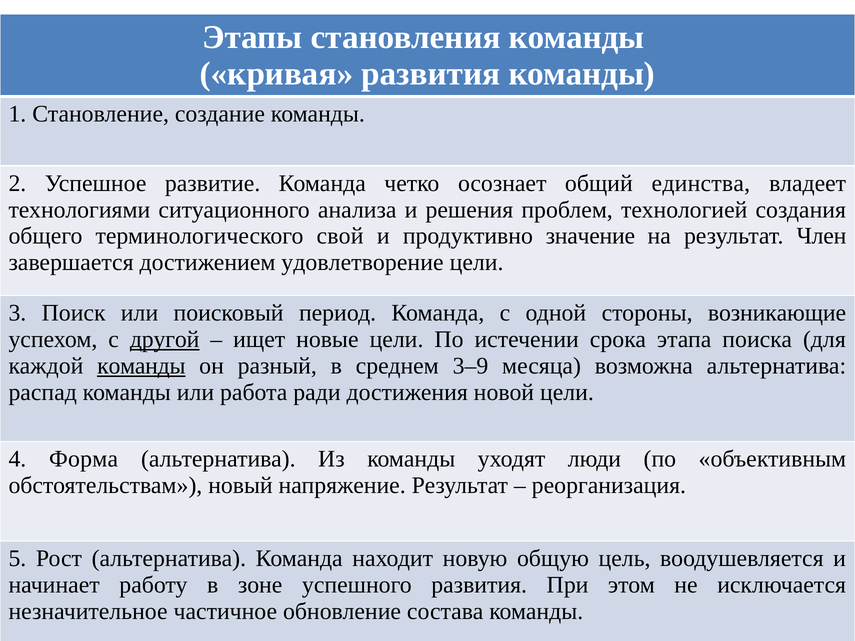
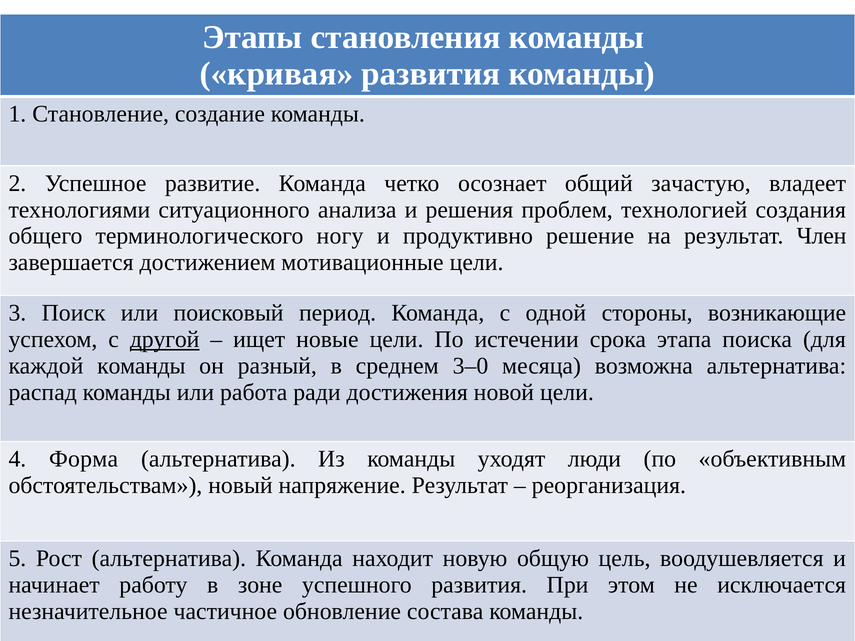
единства: единства -> зачастую
свой: свой -> ногу
значение: значение -> решение
удовлетворение: удовлетворение -> мотивационные
команды at (141, 366) underline: present -> none
3–9: 3–9 -> 3–0
